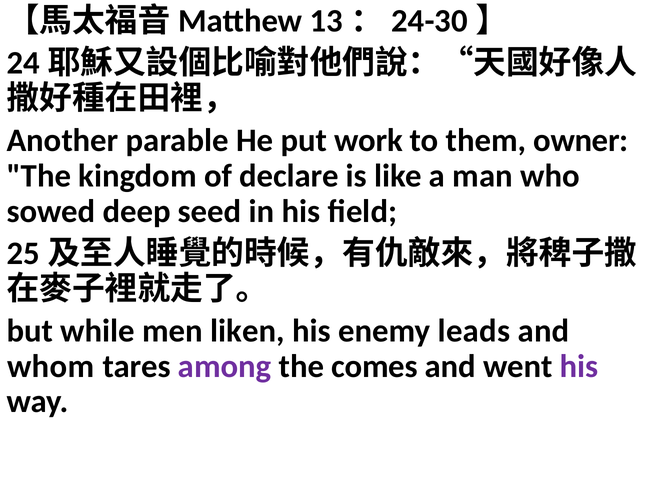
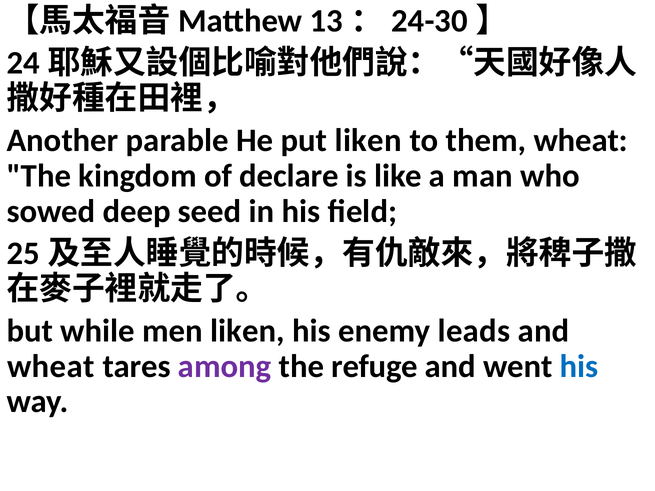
put work: work -> liken
them owner: owner -> wheat
whom at (51, 367): whom -> wheat
comes: comes -> refuge
his at (579, 367) colour: purple -> blue
